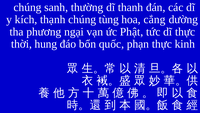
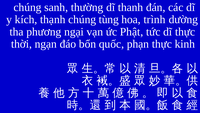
cắng: cắng -> trình
hung: hung -> ngạn
